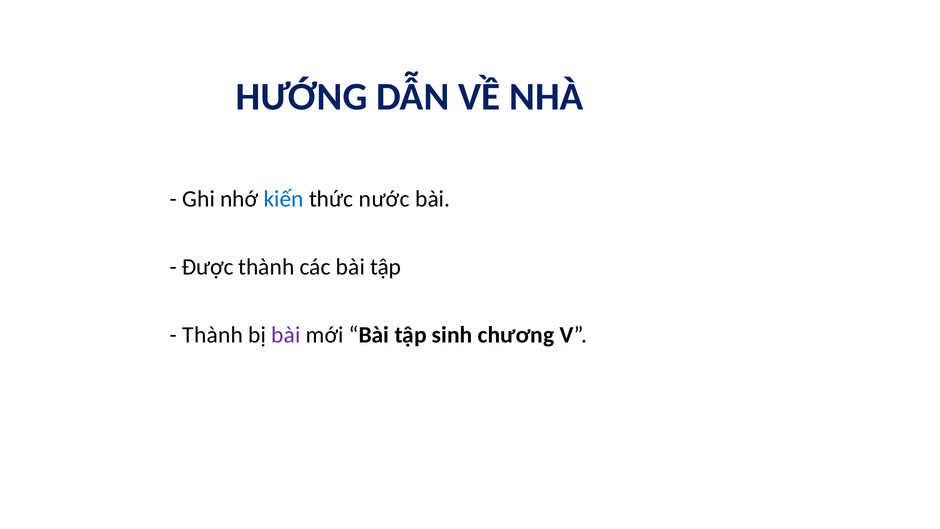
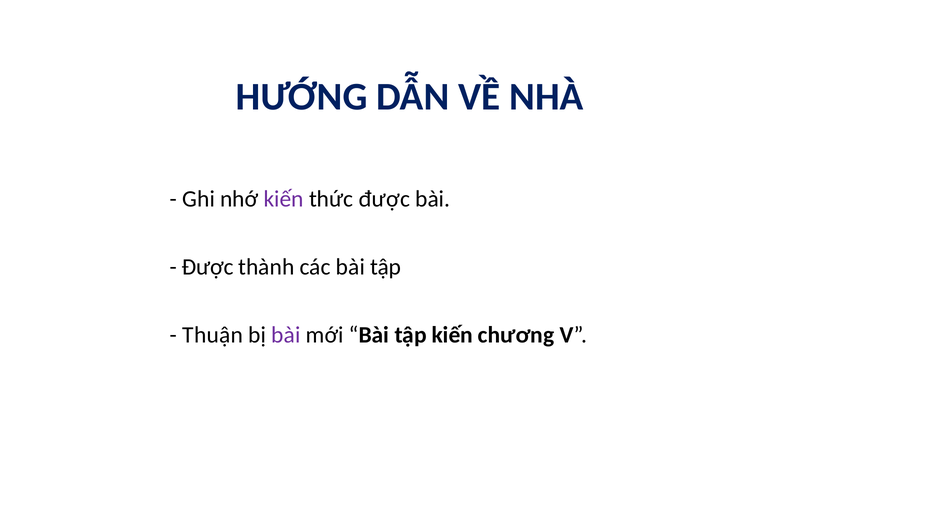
kiến at (284, 199) colour: blue -> purple
thức nước: nước -> được
Thành at (213, 335): Thành -> Thuận
tập sinh: sinh -> kiến
